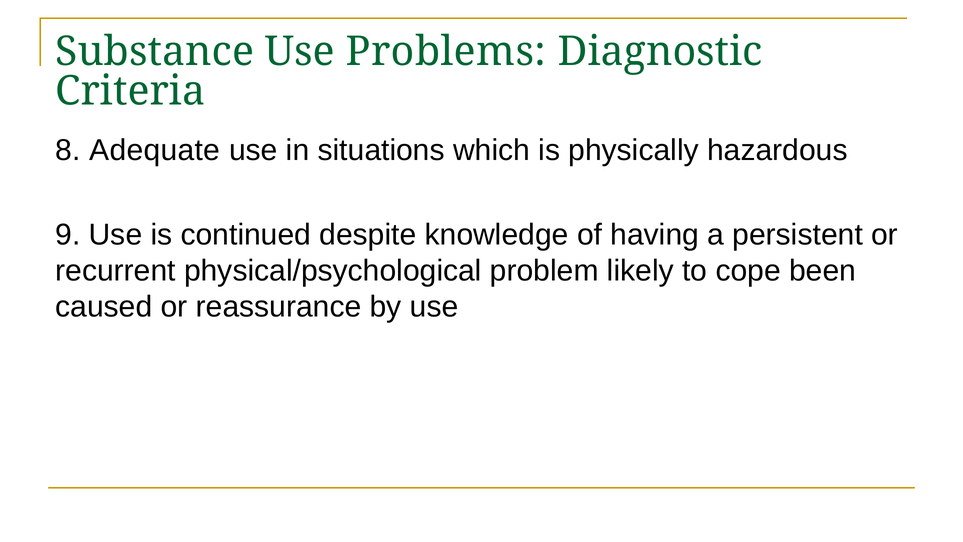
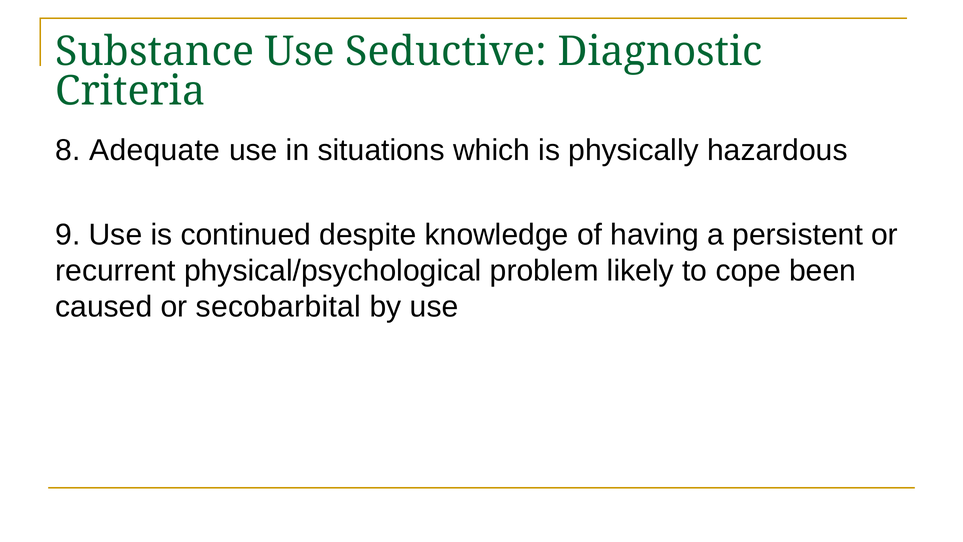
Problems: Problems -> Seductive
reassurance: reassurance -> secobarbital
